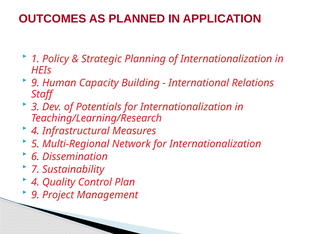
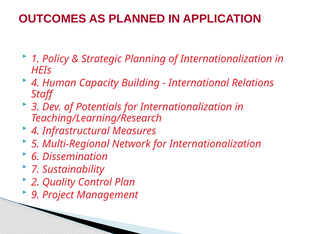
9 at (35, 83): 9 -> 4
4 at (35, 182): 4 -> 2
